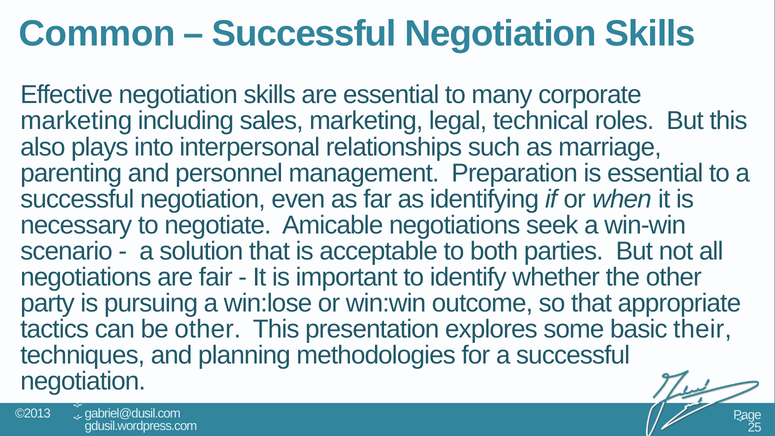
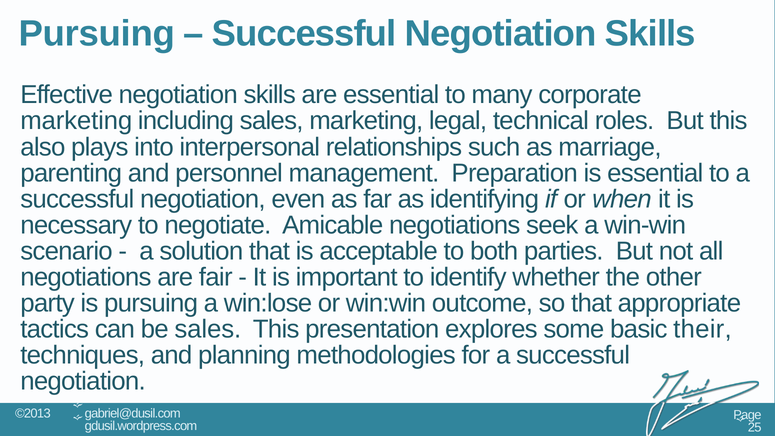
Common at (97, 34): Common -> Pursuing
be other: other -> sales
